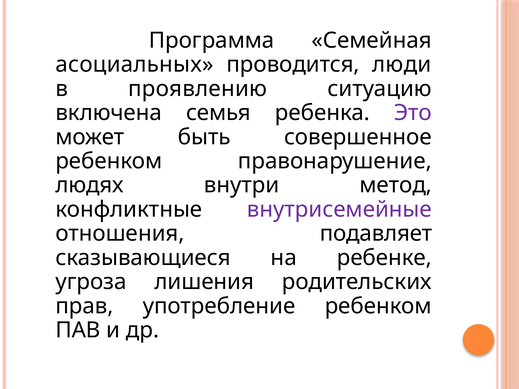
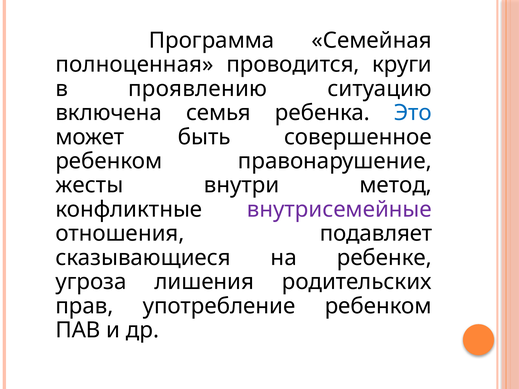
асоциальных: асоциальных -> полноценная
люди: люди -> круги
Это colour: purple -> blue
людях: людях -> жесты
